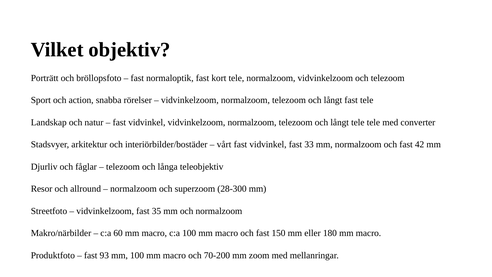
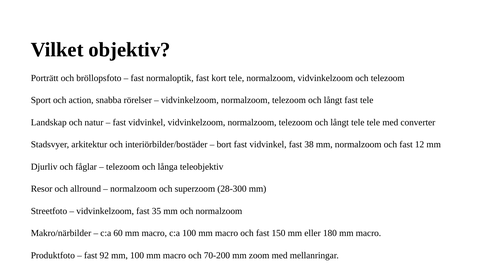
vårt: vårt -> bort
33: 33 -> 38
42: 42 -> 12
93: 93 -> 92
